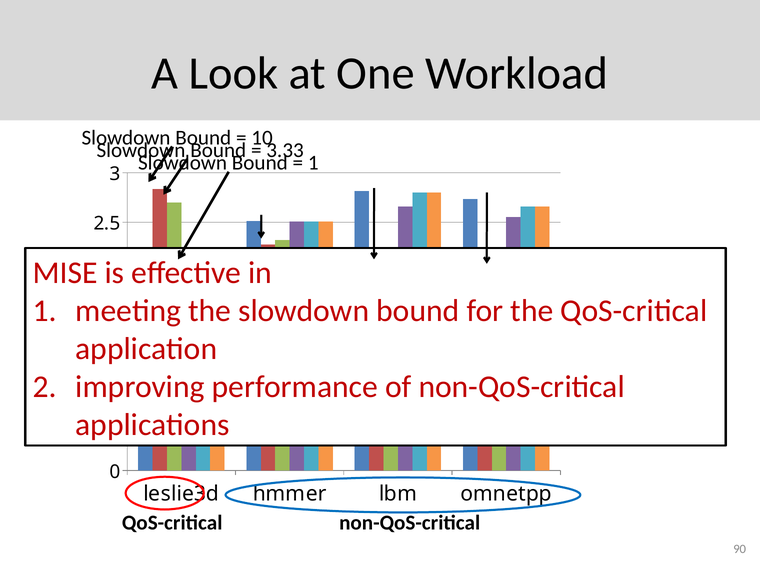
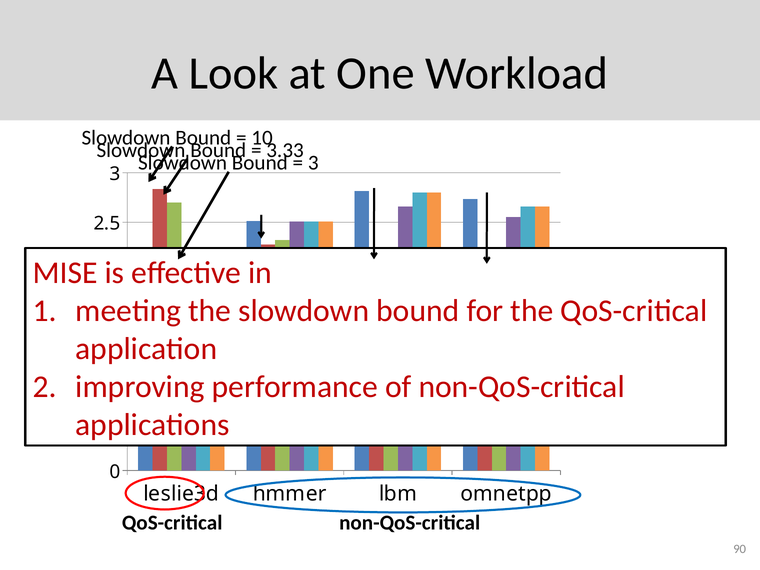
1 at (313, 163): 1 -> 3
